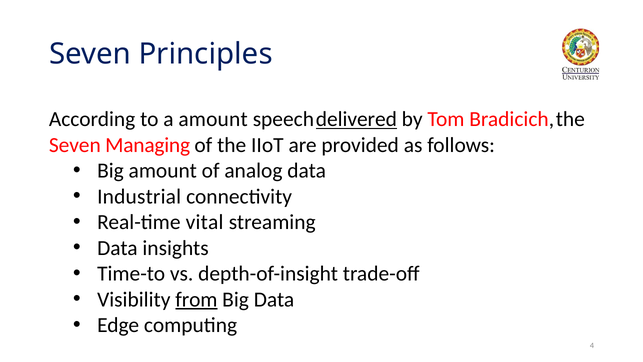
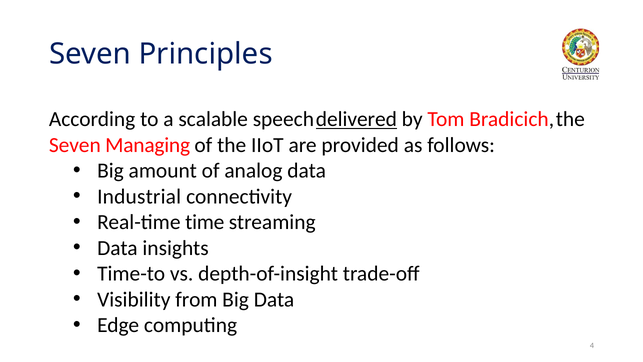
a amount: amount -> scalable
vital: vital -> time
from underline: present -> none
